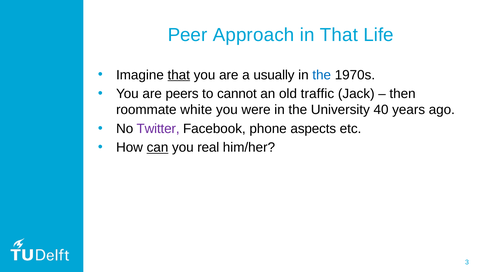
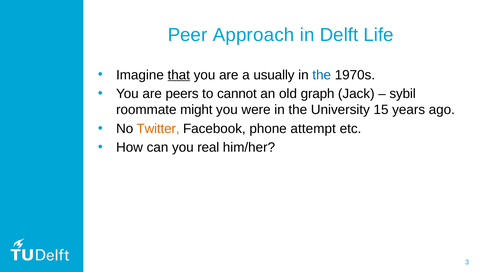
in That: That -> Delft
traffic: traffic -> graph
then: then -> sybil
white: white -> might
40: 40 -> 15
Twitter colour: purple -> orange
aspects: aspects -> attempt
can underline: present -> none
